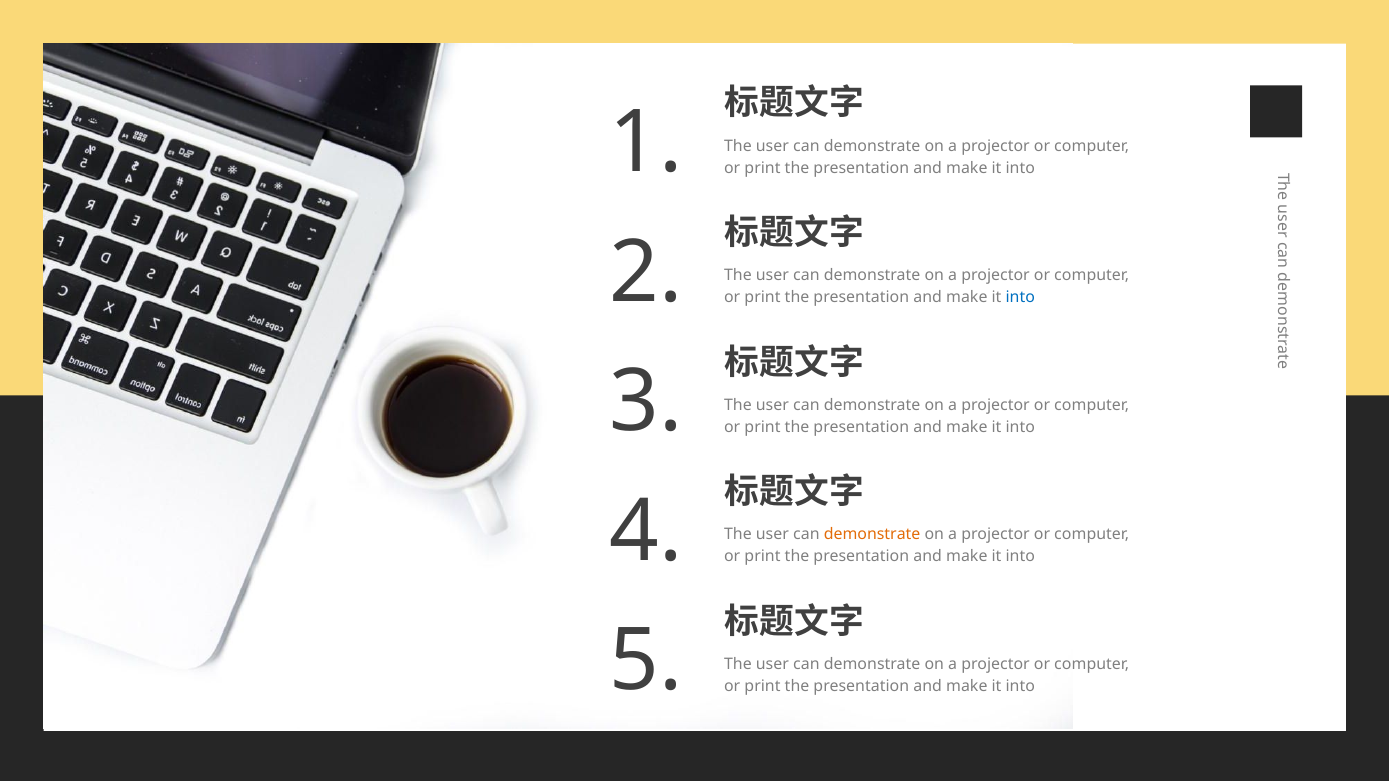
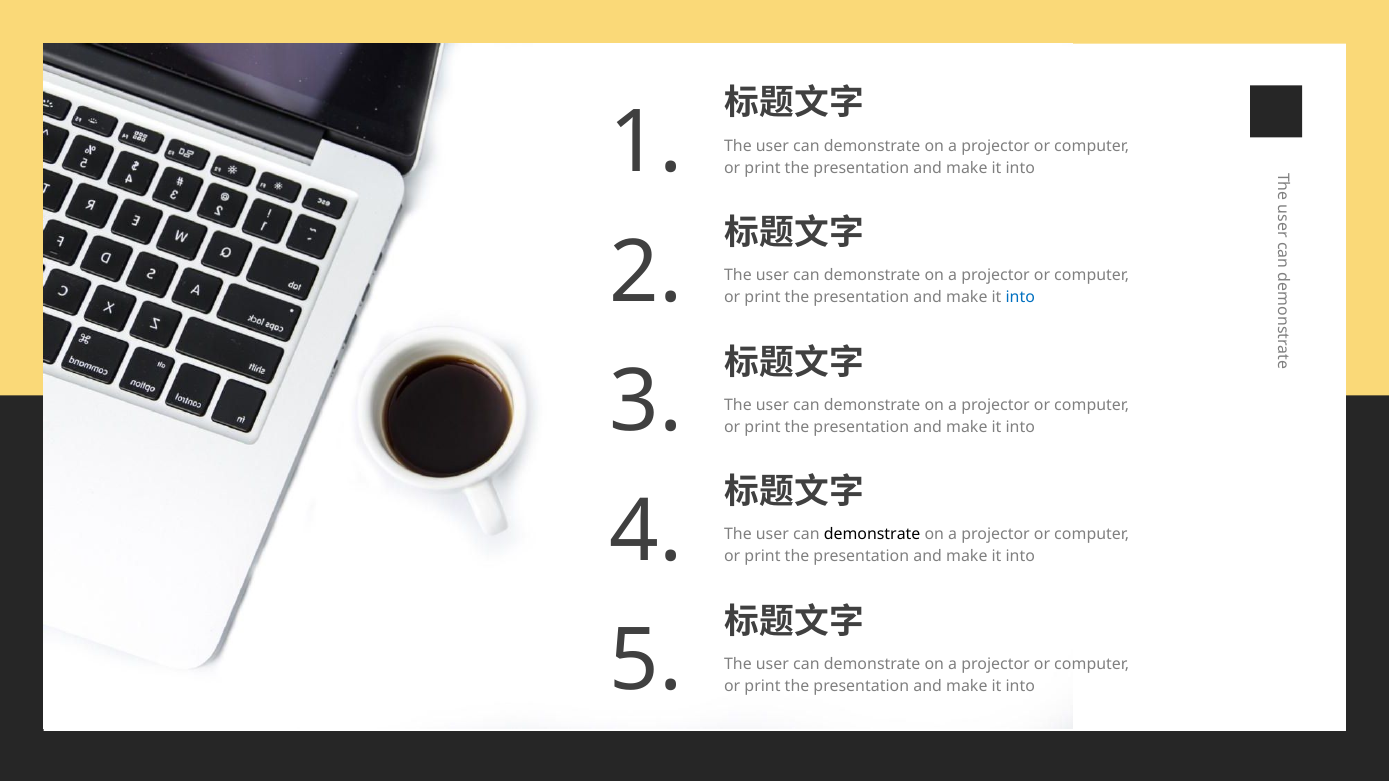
demonstrate at (872, 535) colour: orange -> black
